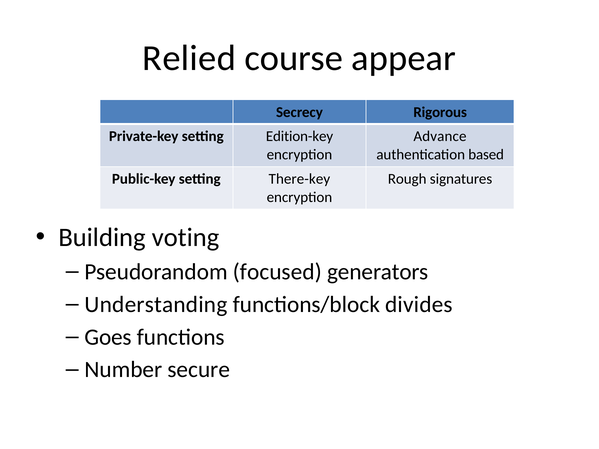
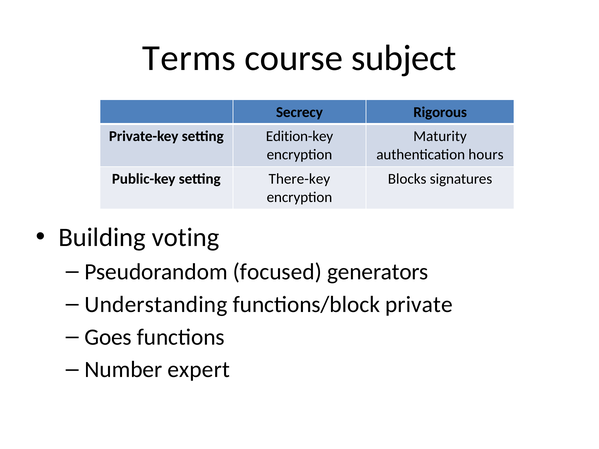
Relied: Relied -> Terms
appear: appear -> subject
Advance: Advance -> Maturity
based: based -> hours
Rough: Rough -> Blocks
divides: divides -> private
secure: secure -> expert
